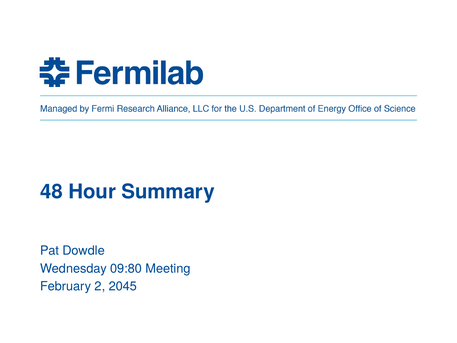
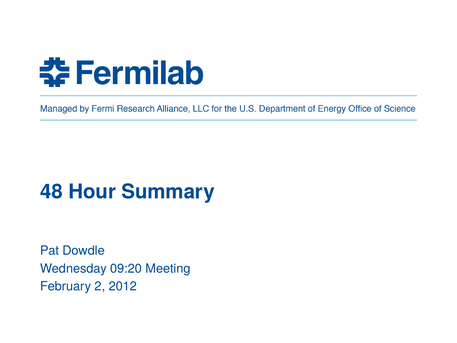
09:80: 09:80 -> 09:20
2045: 2045 -> 2012
